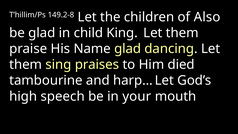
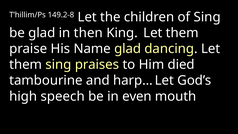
of Also: Also -> Sing
child: child -> then
your: your -> even
